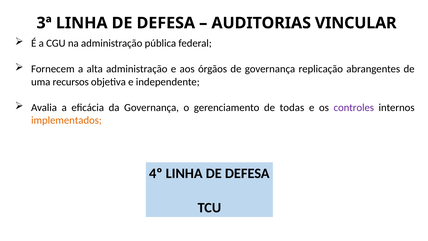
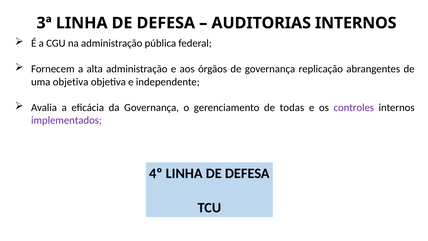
AUDITORIAS VINCULAR: VINCULAR -> INTERNOS
uma recursos: recursos -> objetiva
implementados colour: orange -> purple
